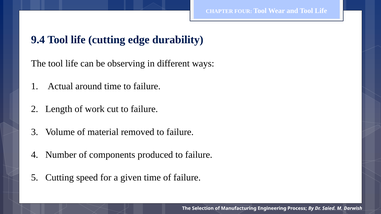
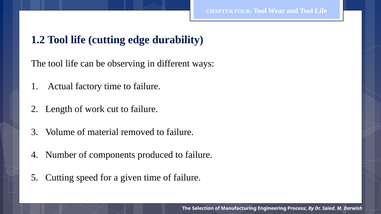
9.4: 9.4 -> 1.2
around: around -> factory
